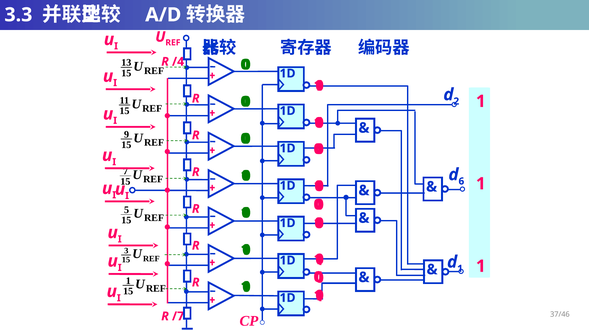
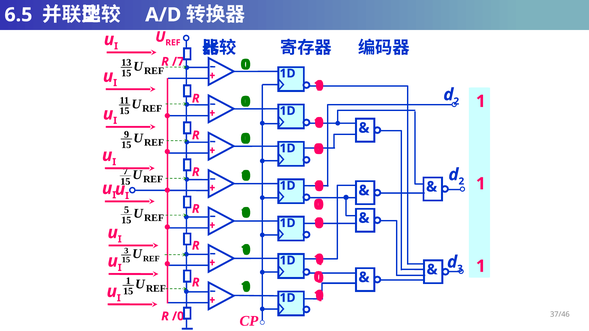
3.3: 3.3 -> 6.5
/4: /4 -> /7
6 at (461, 181): 6 -> 2
1 at (460, 269): 1 -> 3
/7: /7 -> /0
